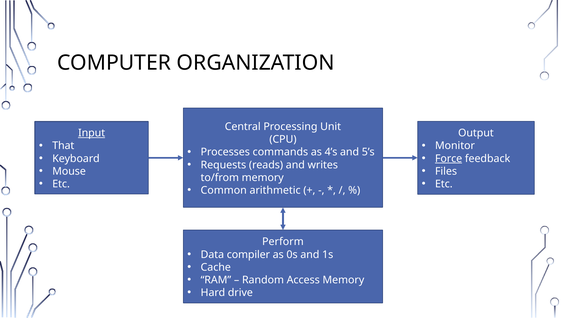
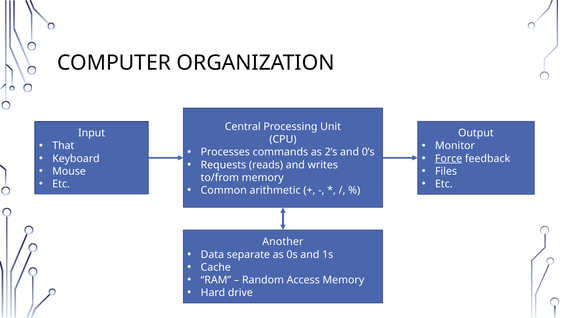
Input underline: present -> none
4’s: 4’s -> 2’s
5’s: 5’s -> 0’s
Perform: Perform -> Another
compiler: compiler -> separate
